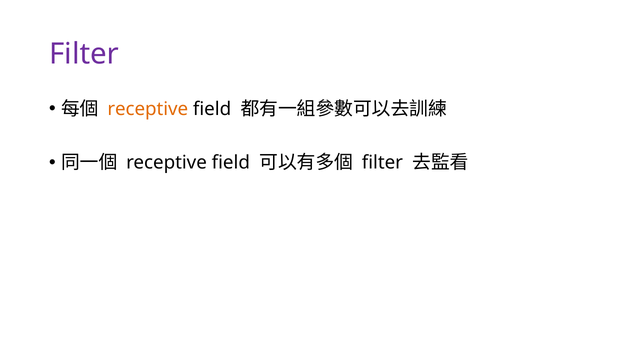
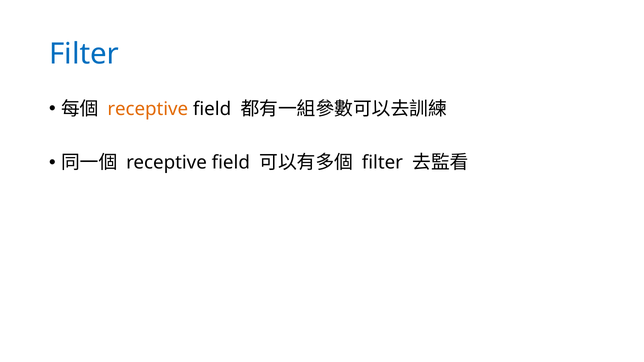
Filter at (84, 54) colour: purple -> blue
